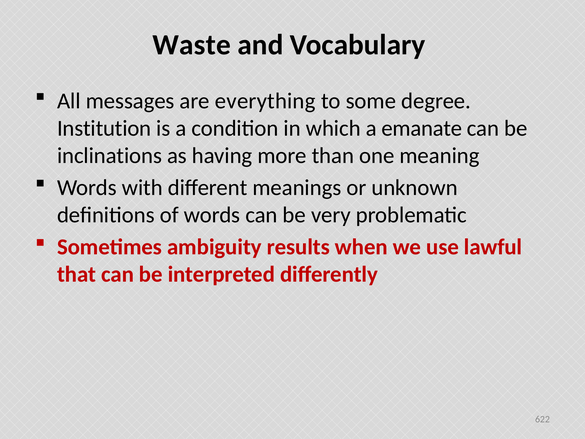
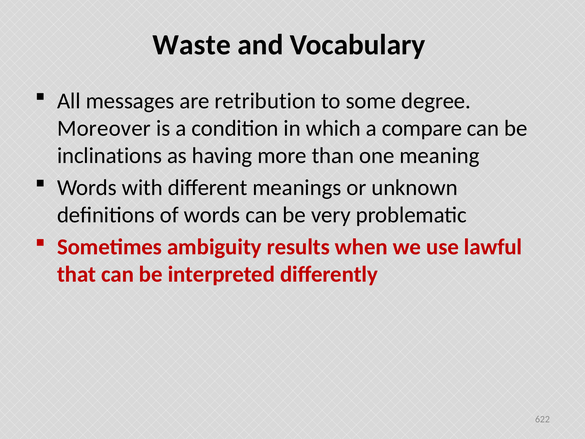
everything: everything -> retribution
Institution: Institution -> Moreover
emanate: emanate -> compare
